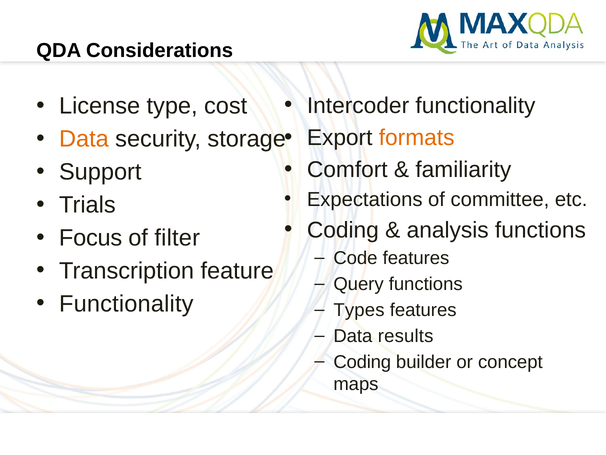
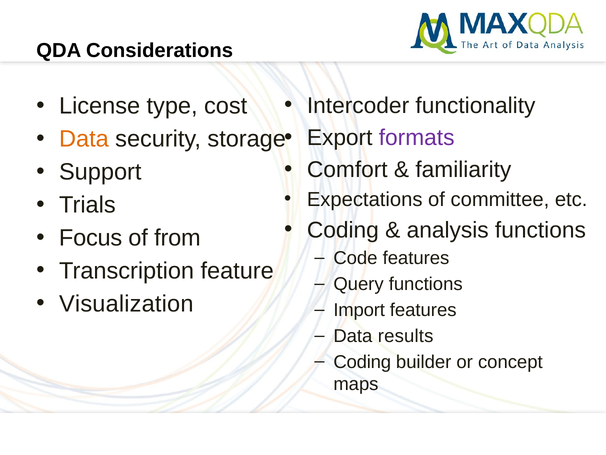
formats colour: orange -> purple
filter: filter -> from
Functionality at (126, 304): Functionality -> Visualization
Types: Types -> Import
